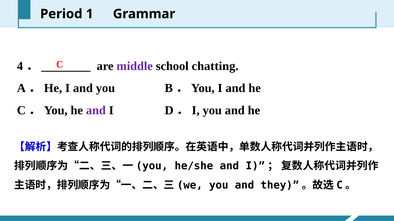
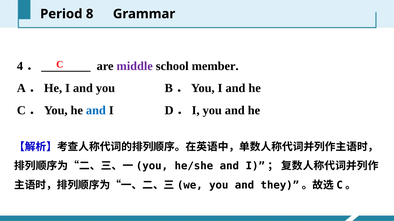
1: 1 -> 8
chatting: chatting -> member
and at (96, 111) colour: purple -> blue
